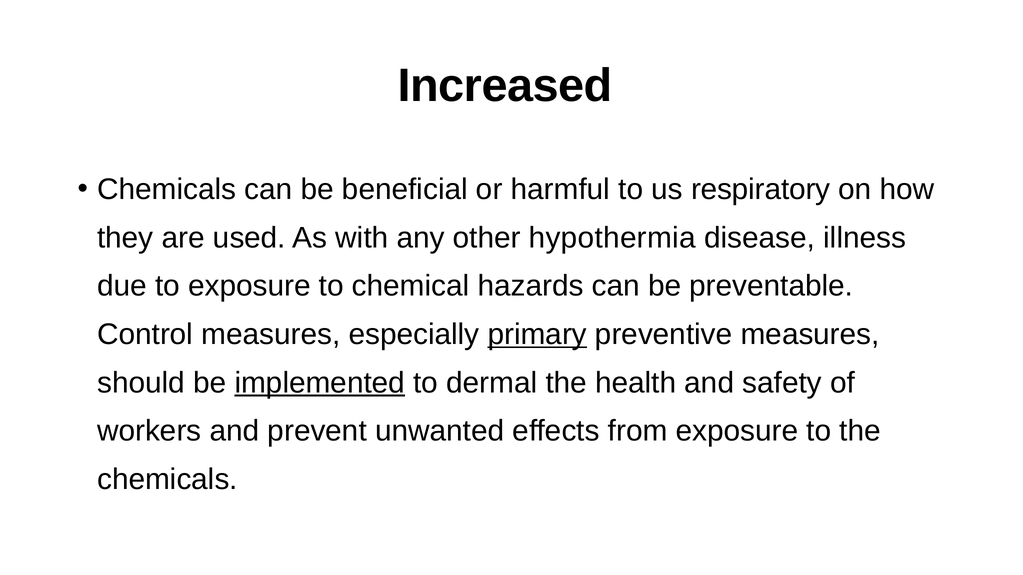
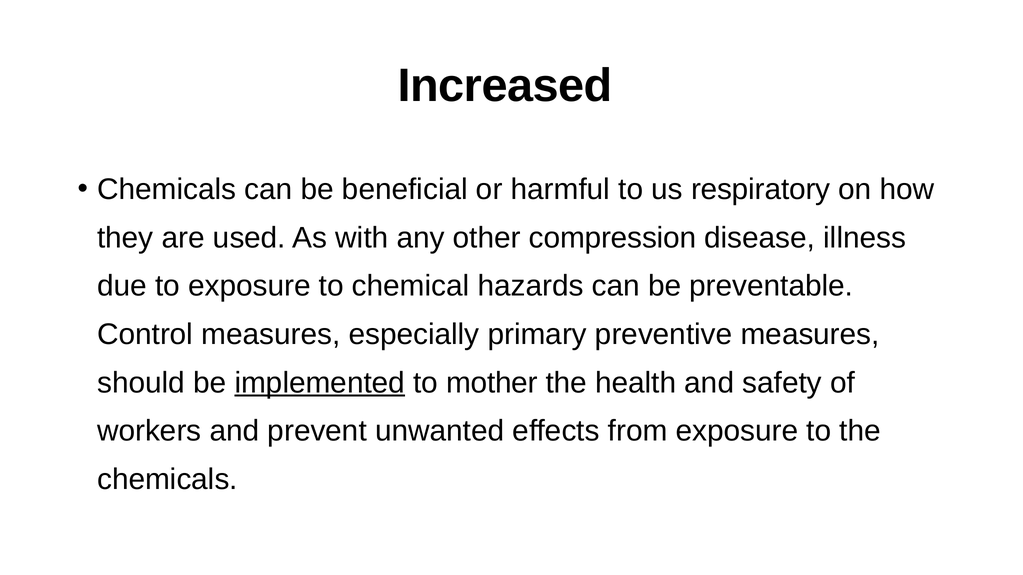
hypothermia: hypothermia -> compression
primary underline: present -> none
dermal: dermal -> mother
